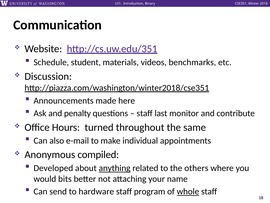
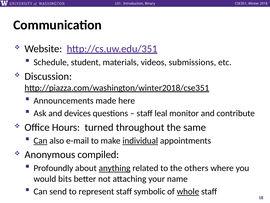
benchmarks: benchmarks -> submissions
penalty: penalty -> devices
last: last -> leal
Can at (40, 140) underline: none -> present
individual underline: none -> present
Developed: Developed -> Profoundly
hardware: hardware -> represent
program: program -> symbolic
